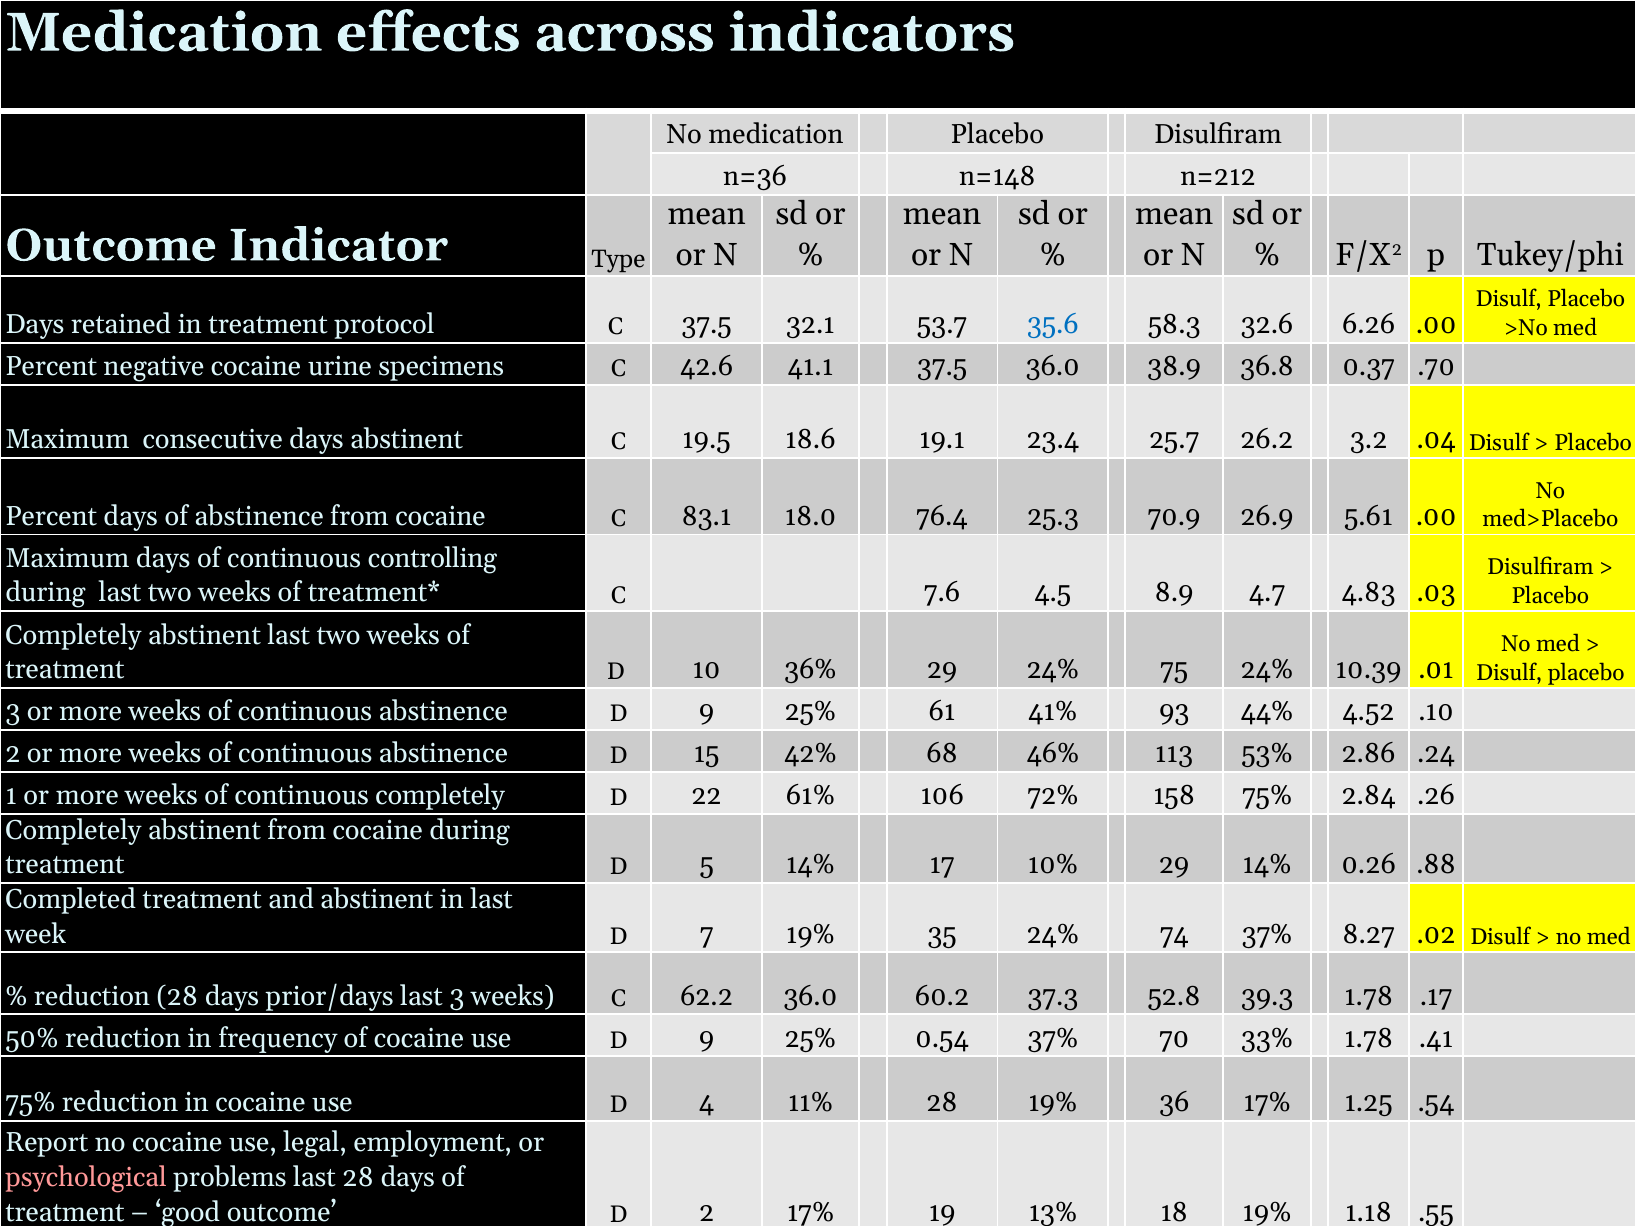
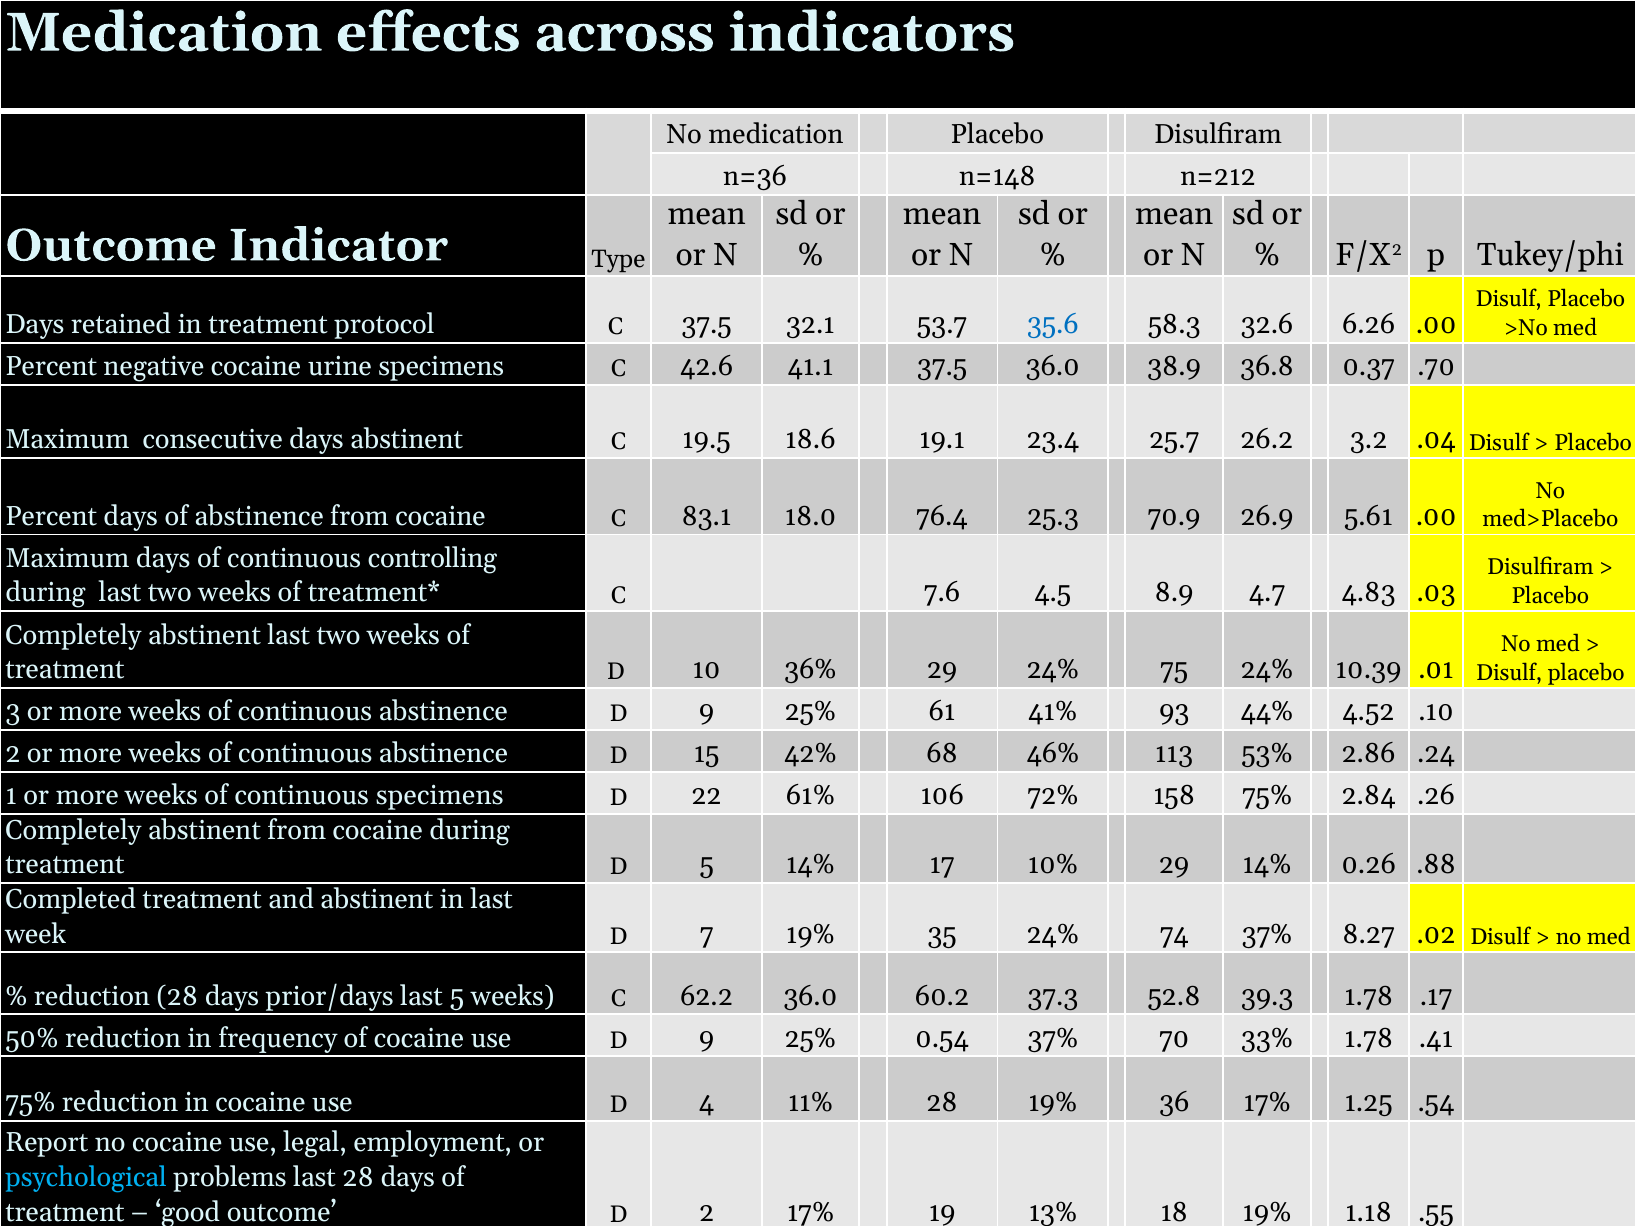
continuous completely: completely -> specimens
last 3: 3 -> 5
psychological colour: pink -> light blue
